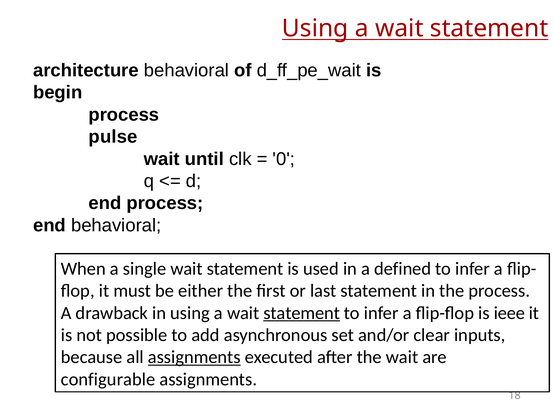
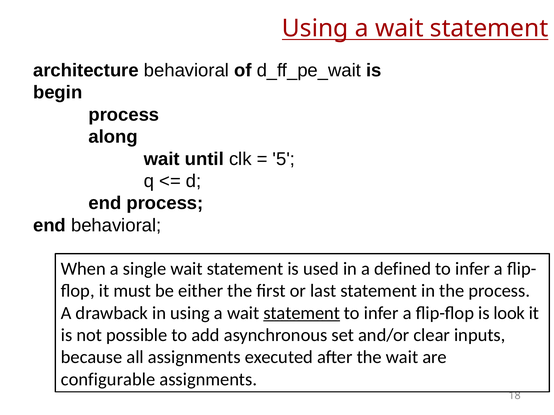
pulse: pulse -> along
0: 0 -> 5
ieee: ieee -> look
assignments at (194, 358) underline: present -> none
